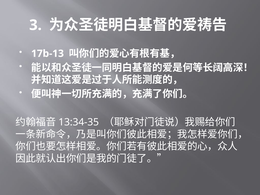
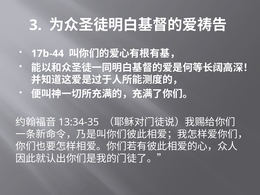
17b-13: 17b-13 -> 17b-44
